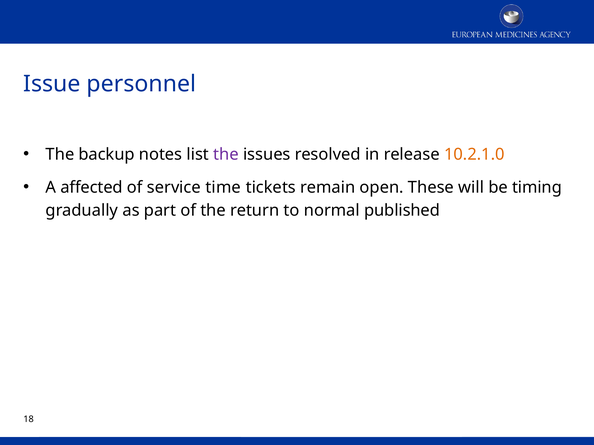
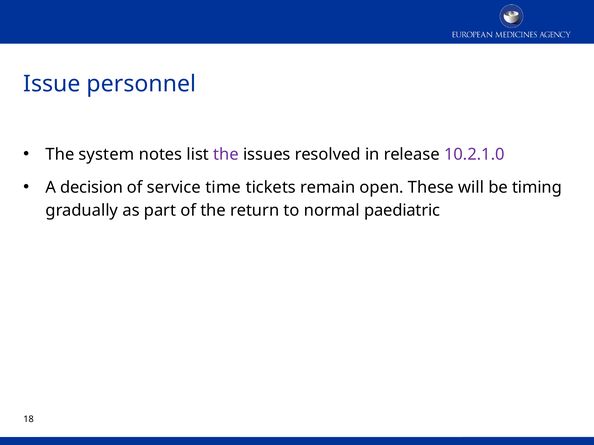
backup: backup -> system
10.2.1.0 colour: orange -> purple
affected: affected -> decision
published: published -> paediatric
